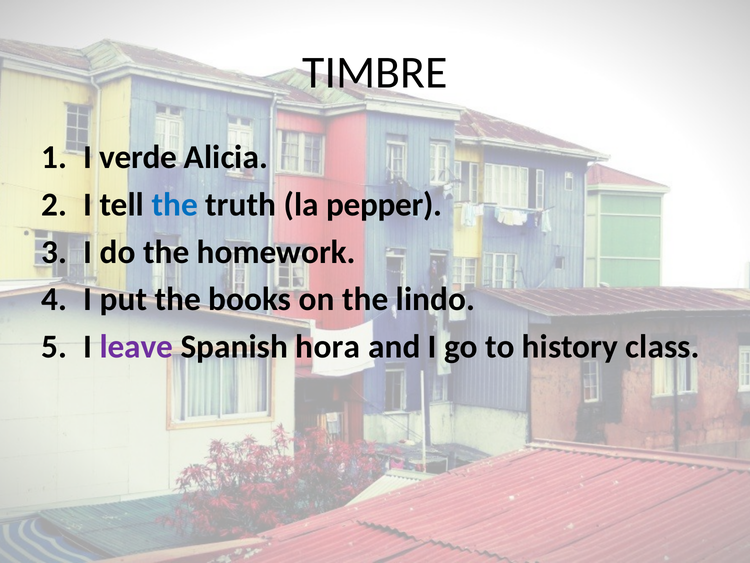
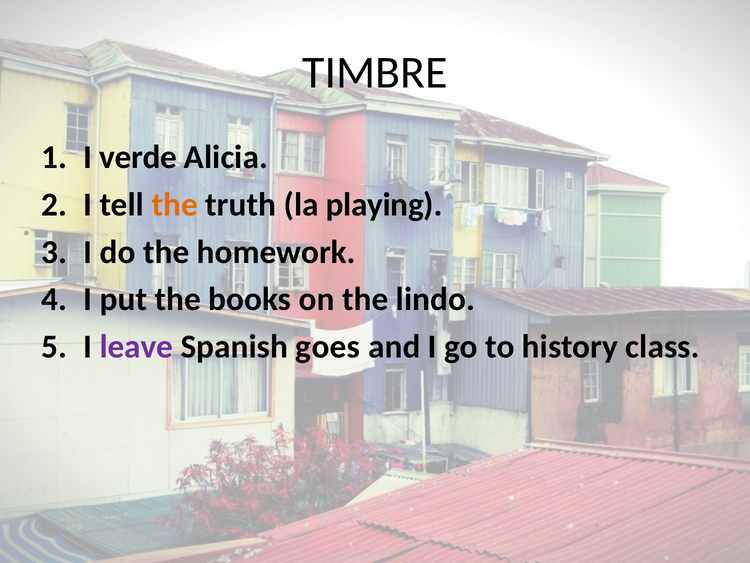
the at (175, 205) colour: blue -> orange
pepper: pepper -> playing
hora: hora -> goes
